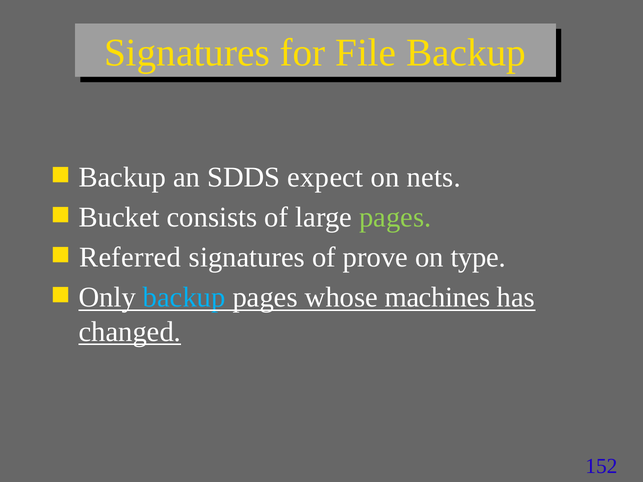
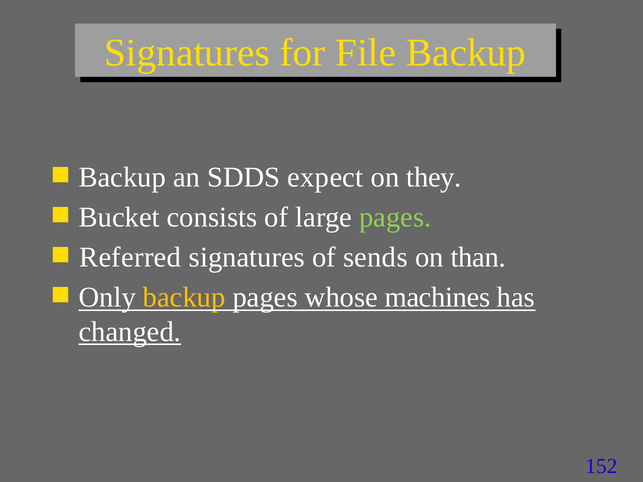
nets: nets -> they
prove: prove -> sends
type: type -> than
backup at (184, 298) colour: light blue -> yellow
